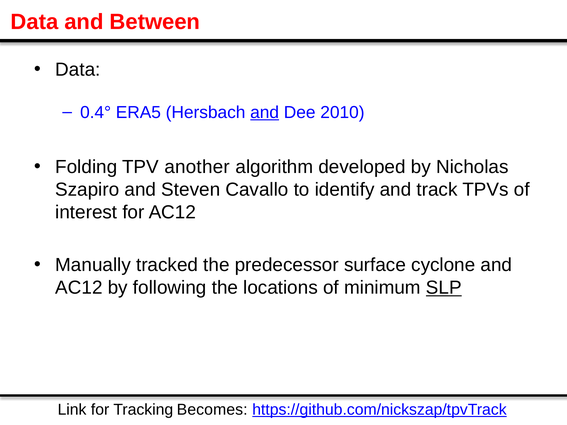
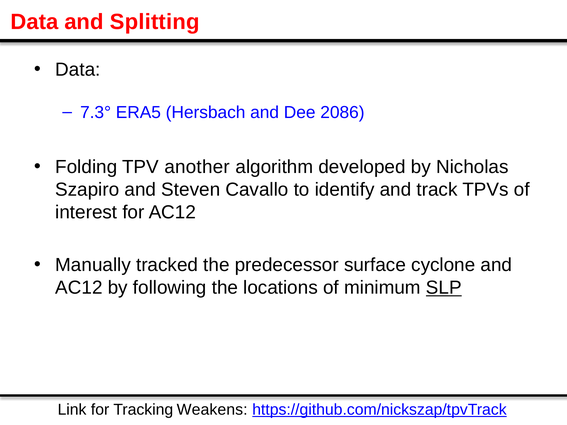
Between: Between -> Splitting
0.4°: 0.4° -> 7.3°
and at (265, 113) underline: present -> none
2010: 2010 -> 2086
Becomes: Becomes -> Weakens
